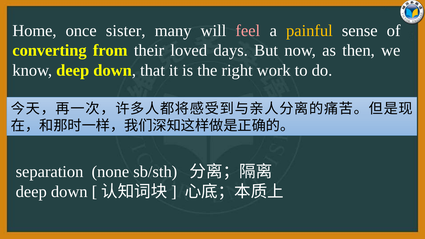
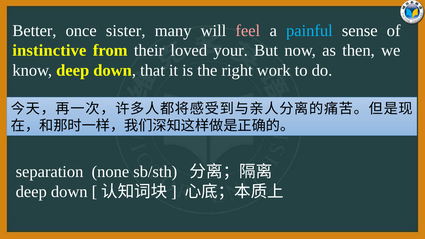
Home: Home -> Better
painful colour: yellow -> light blue
converting: converting -> instinctive
days: days -> your
